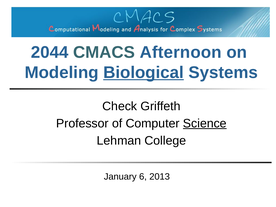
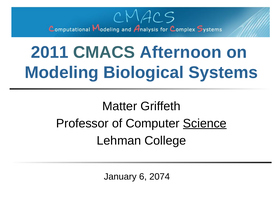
2044: 2044 -> 2011
Biological underline: present -> none
Check: Check -> Matter
2013: 2013 -> 2074
